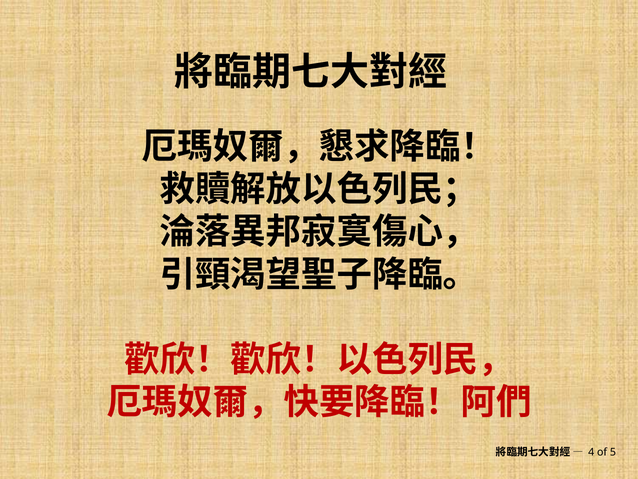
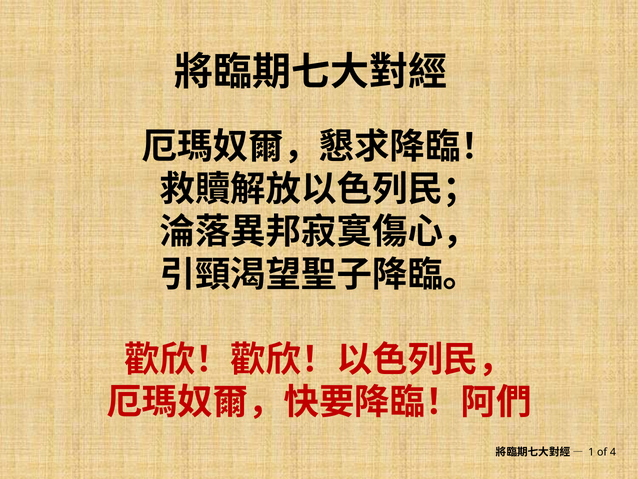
4: 4 -> 1
5: 5 -> 4
